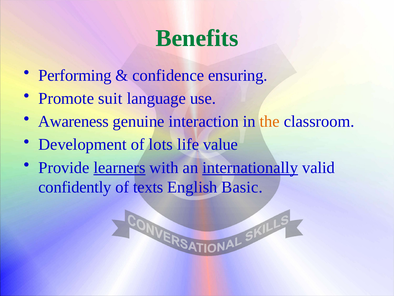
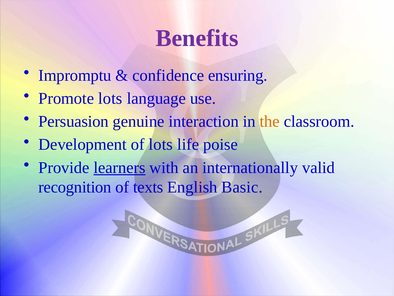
Benefits colour: green -> purple
Performing: Performing -> Impromptu
Promote suit: suit -> lots
Awareness: Awareness -> Persuasion
value: value -> poise
internationally underline: present -> none
confidently: confidently -> recognition
